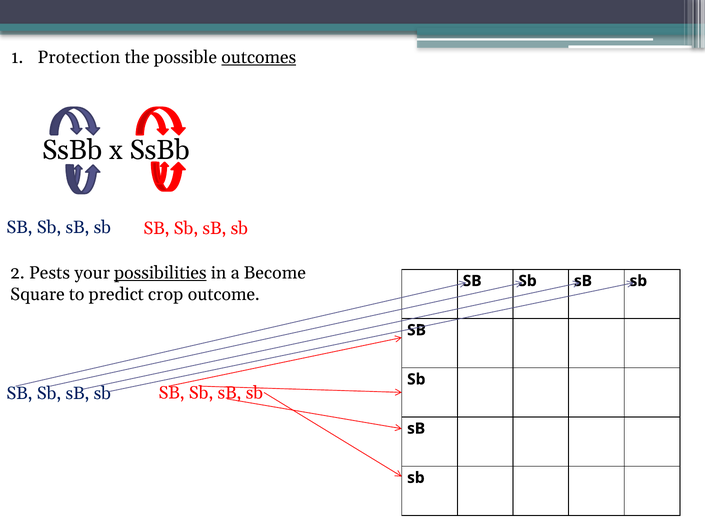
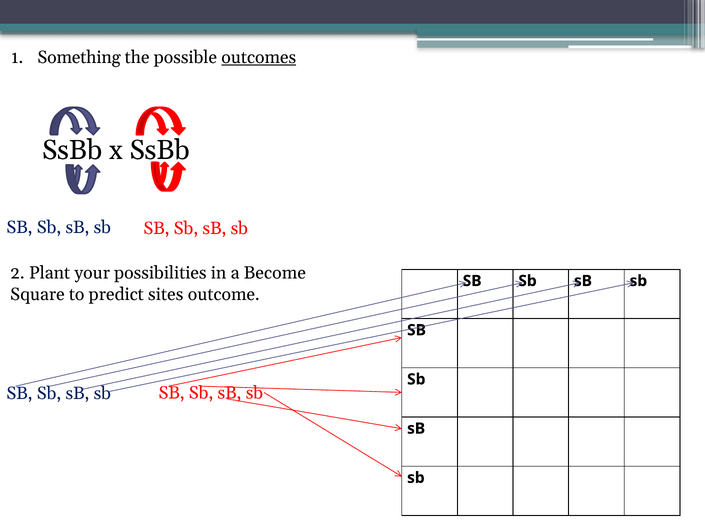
Protection: Protection -> Something
Pests: Pests -> Plant
possibilities underline: present -> none
crop: crop -> sites
